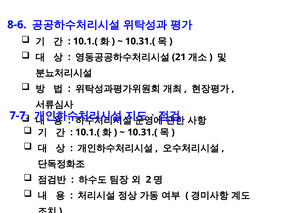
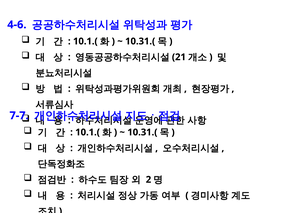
8-6: 8-6 -> 4-6
